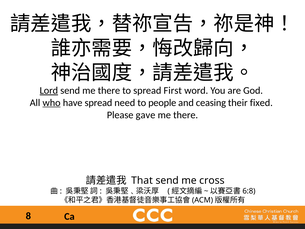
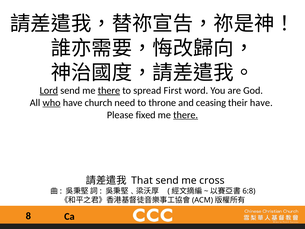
there at (109, 90) underline: none -> present
have spread: spread -> church
people: people -> throne
their fixed: fixed -> have
gave: gave -> fixed
there at (186, 115) underline: none -> present
